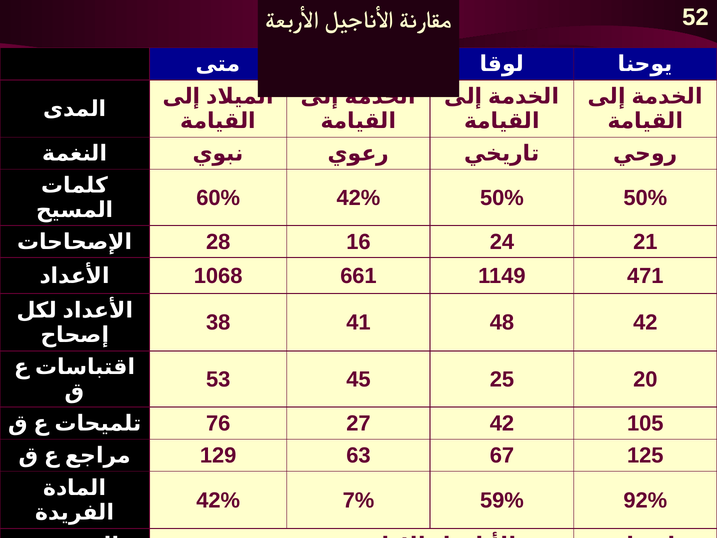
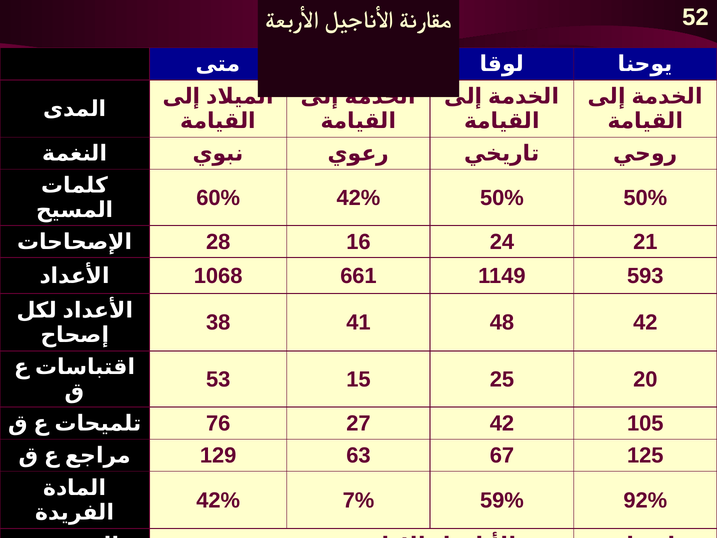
471: 471 -> 593
45: 45 -> 15
